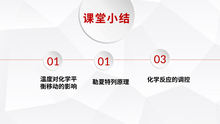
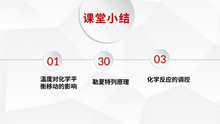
01 01: 01 -> 30
